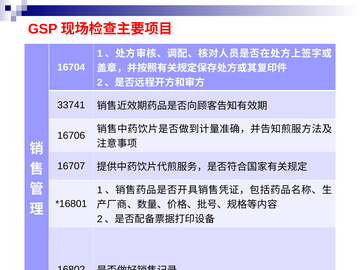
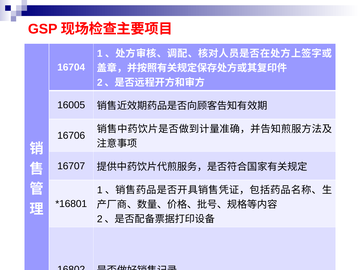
33741: 33741 -> 16005
